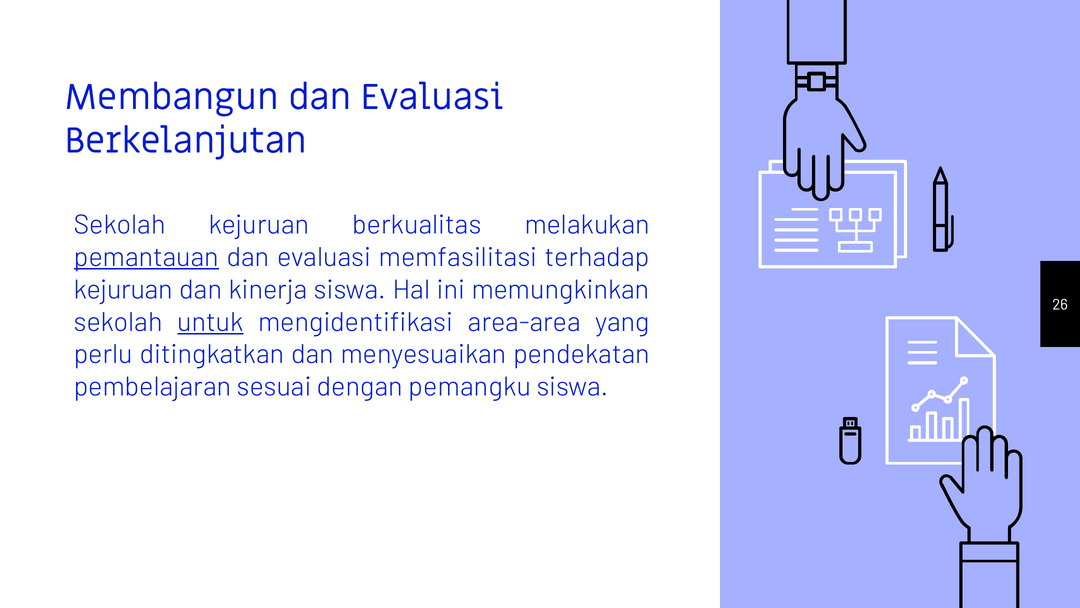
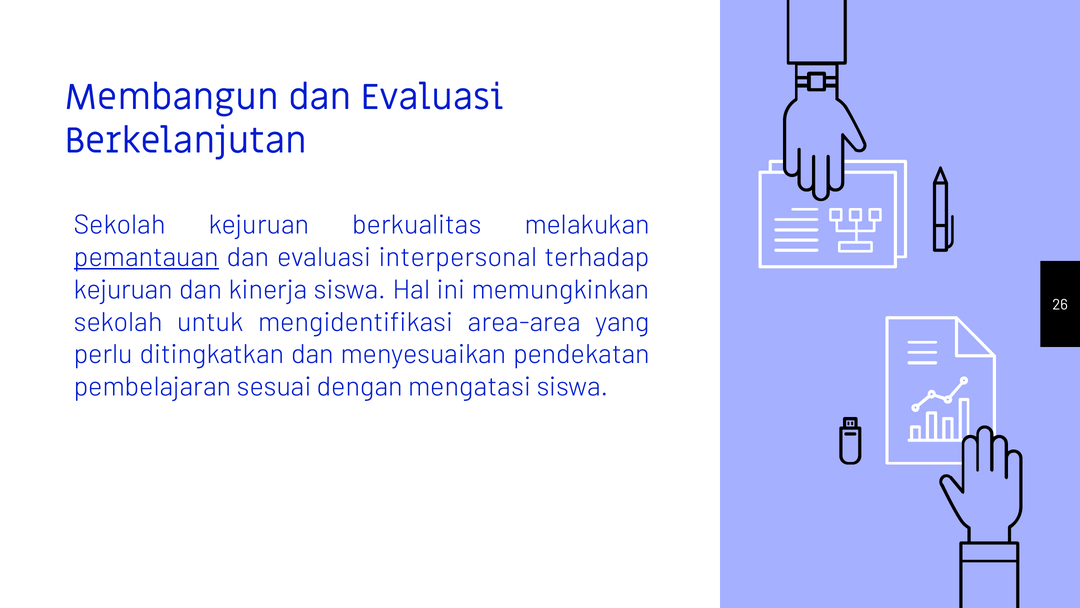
memfasilitasi: memfasilitasi -> interpersonal
untuk underline: present -> none
pemangku: pemangku -> mengatasi
